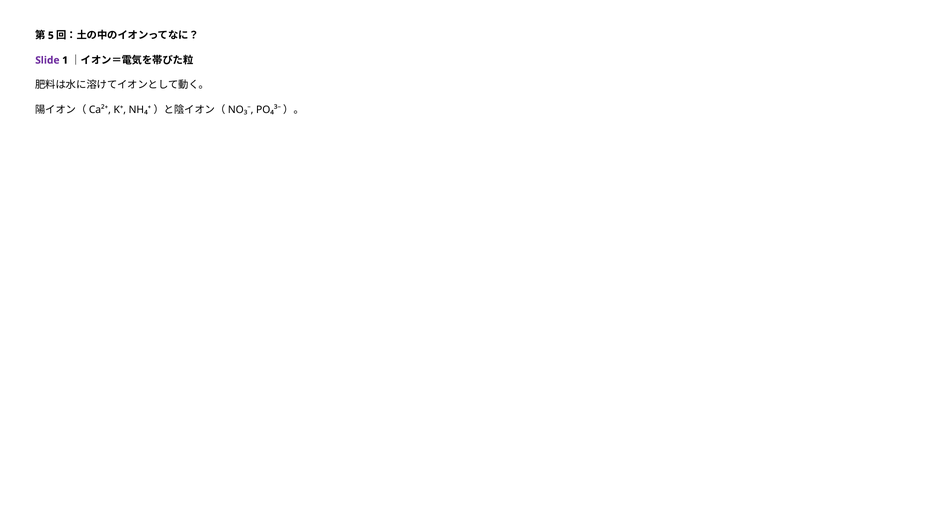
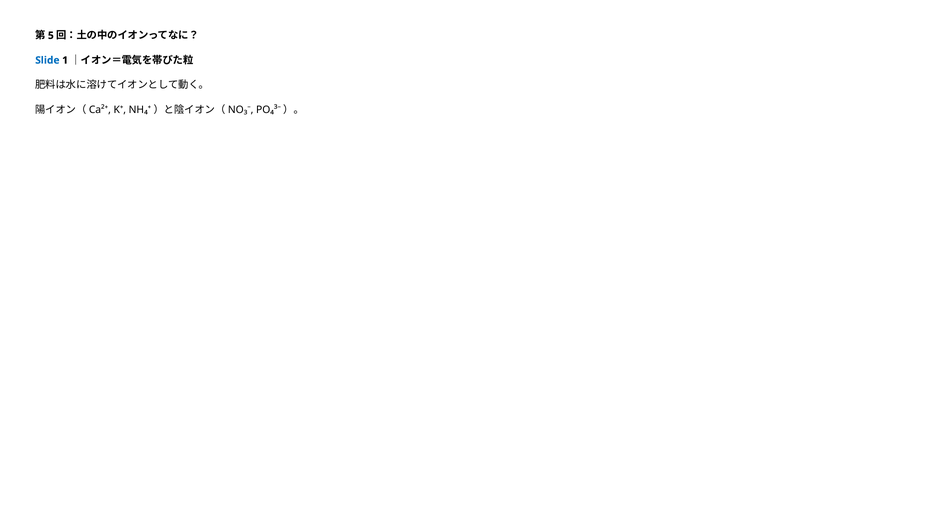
Slide colour: purple -> blue
